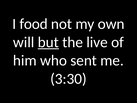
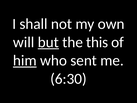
food: food -> shall
live: live -> this
him underline: none -> present
3:30: 3:30 -> 6:30
